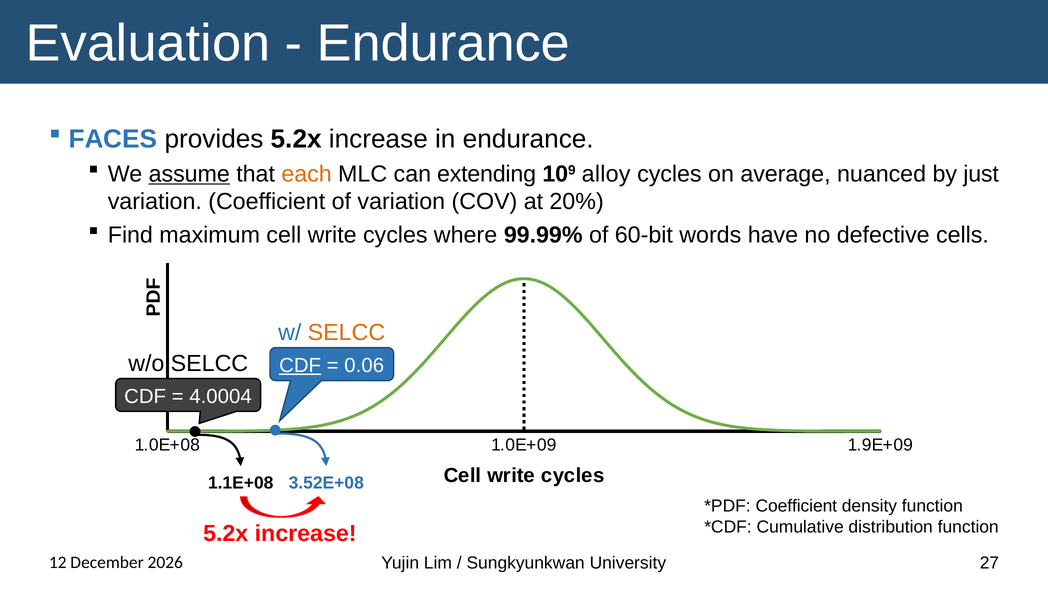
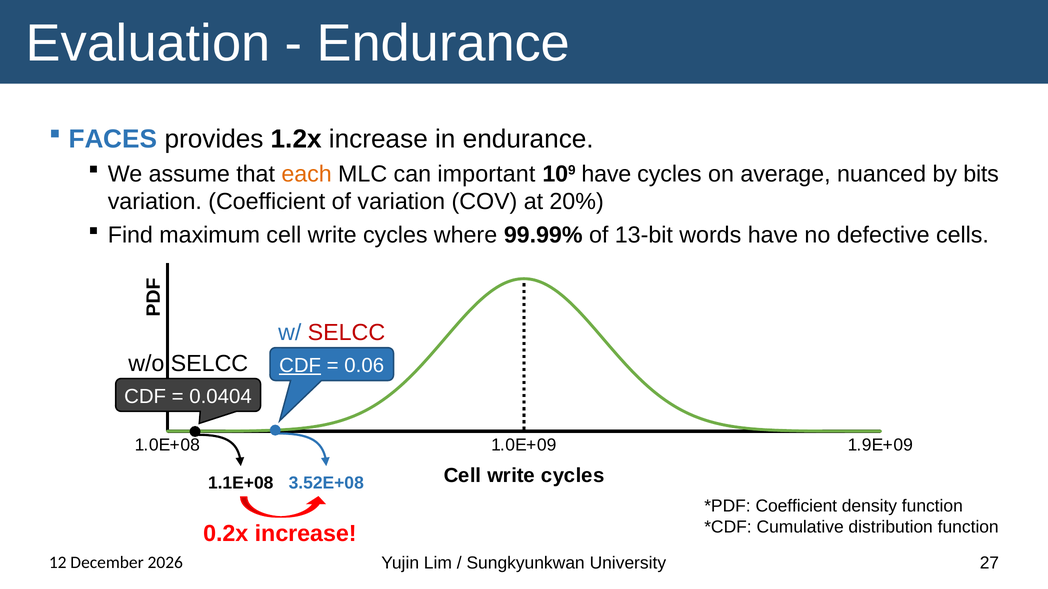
provides 5.2x: 5.2x -> 1.2x
assume underline: present -> none
extending: extending -> important
109 alloy: alloy -> have
just: just -> bits
60-bit: 60-bit -> 13-bit
SELCC at (346, 333) colour: orange -> red
4.0004: 4.0004 -> 0.0404
5.2x at (226, 534): 5.2x -> 0.2x
